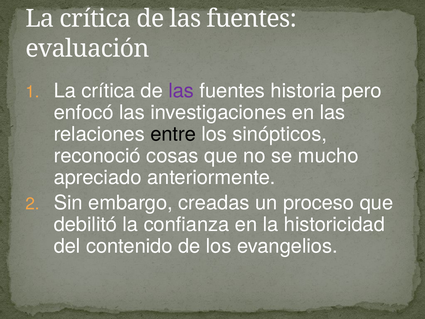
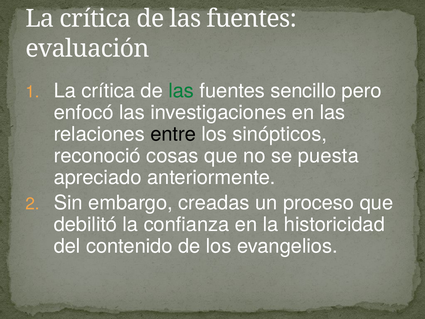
las at (181, 91) colour: purple -> green
historia: historia -> sencillo
mucho: mucho -> puesta
